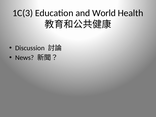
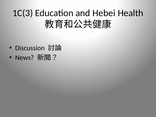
World: World -> Hebei
